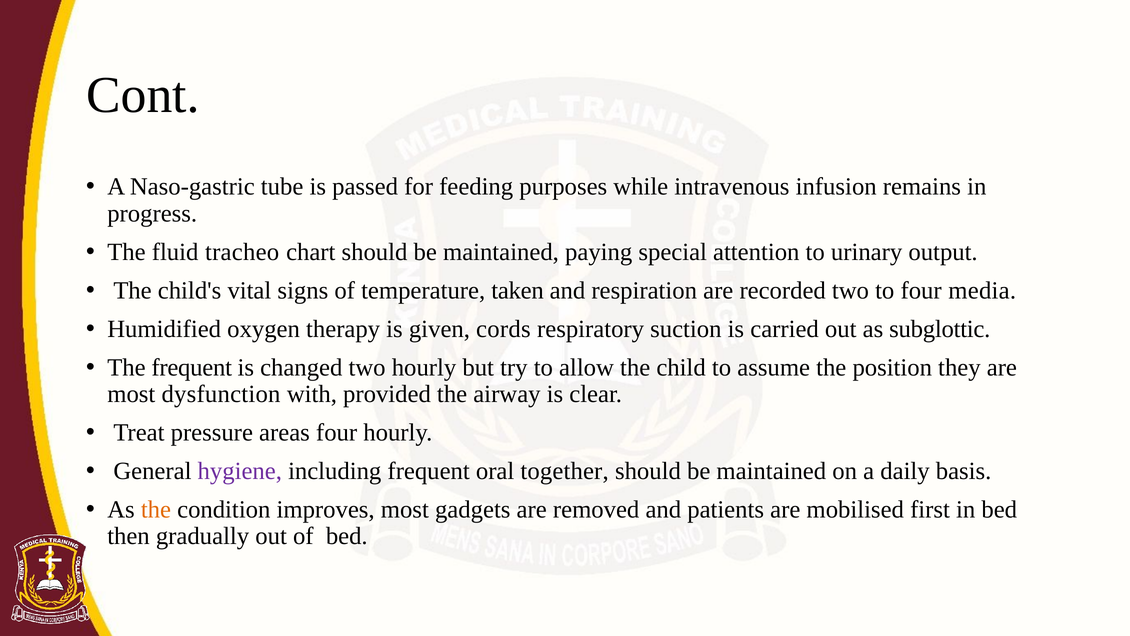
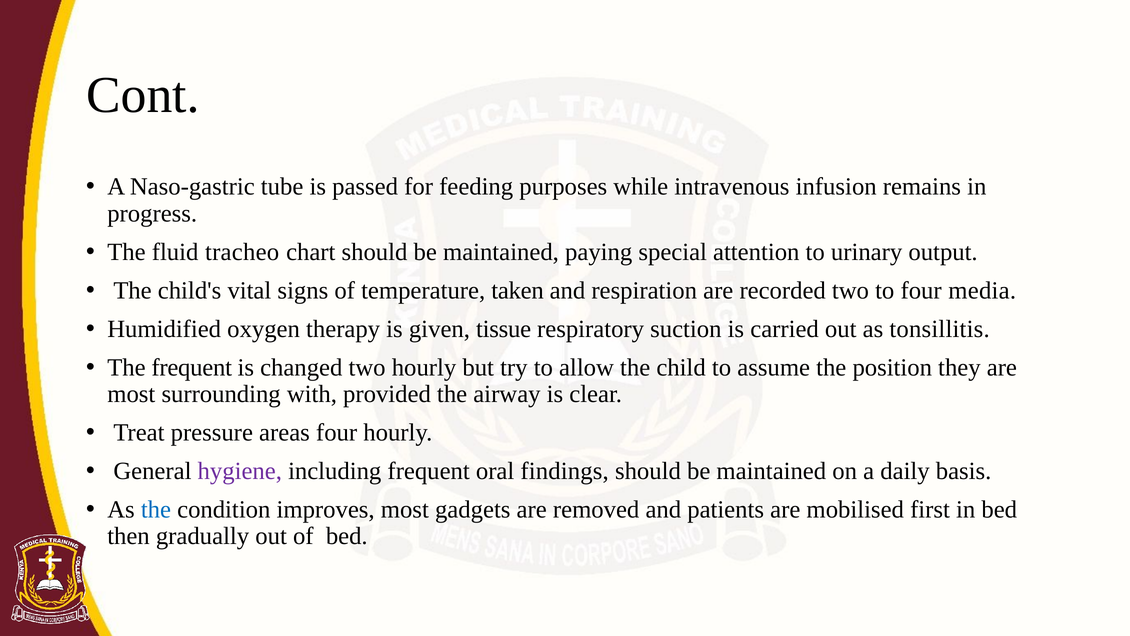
cords: cords -> tissue
subglottic: subglottic -> tonsillitis
dysfunction: dysfunction -> surrounding
together: together -> findings
the at (156, 509) colour: orange -> blue
